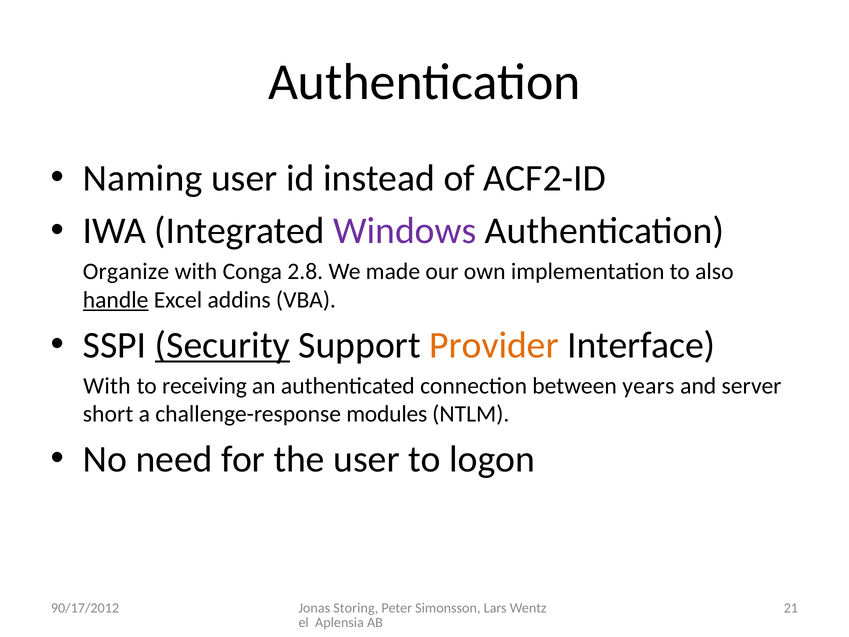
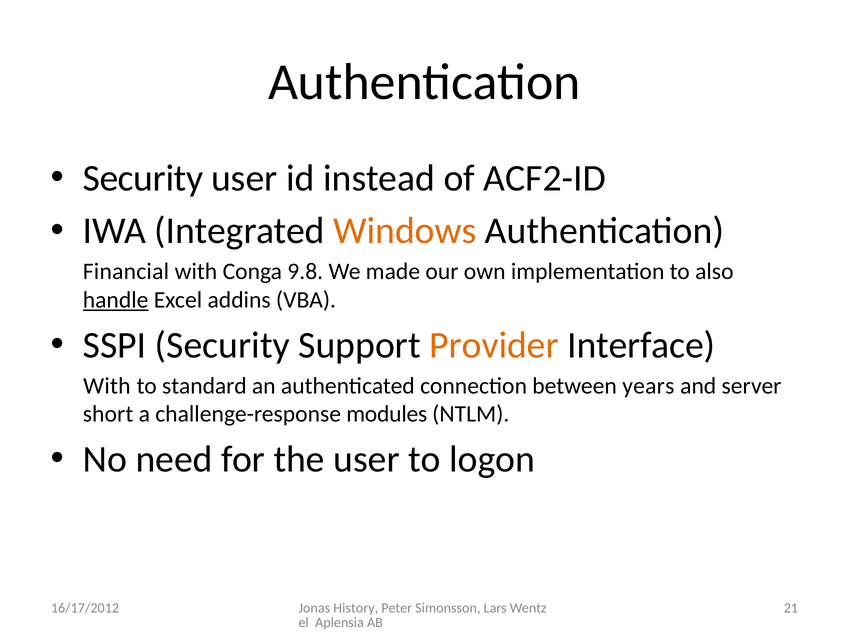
Naming at (143, 178): Naming -> Security
Windows colour: purple -> orange
Organize: Organize -> Financial
2.8: 2.8 -> 9.8
Security at (222, 345) underline: present -> none
receiving: receiving -> standard
Storing: Storing -> History
90/17/2012: 90/17/2012 -> 16/17/2012
